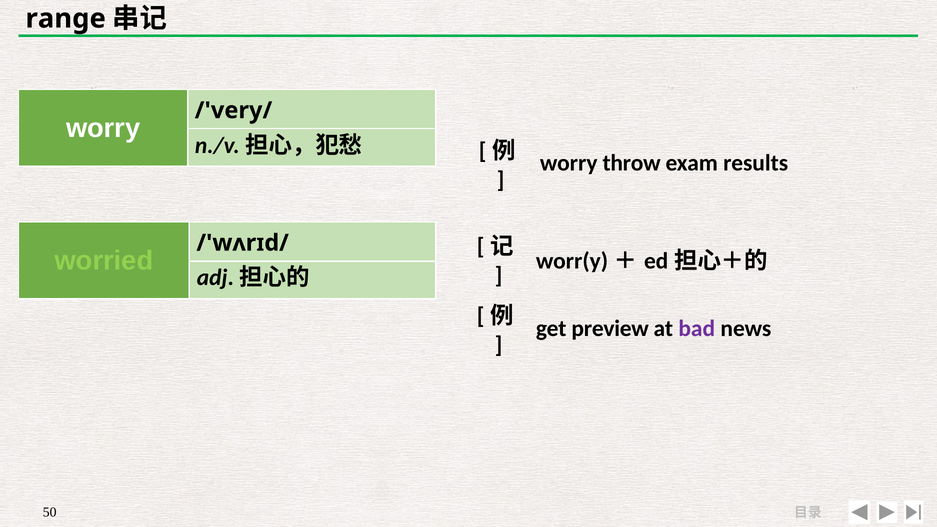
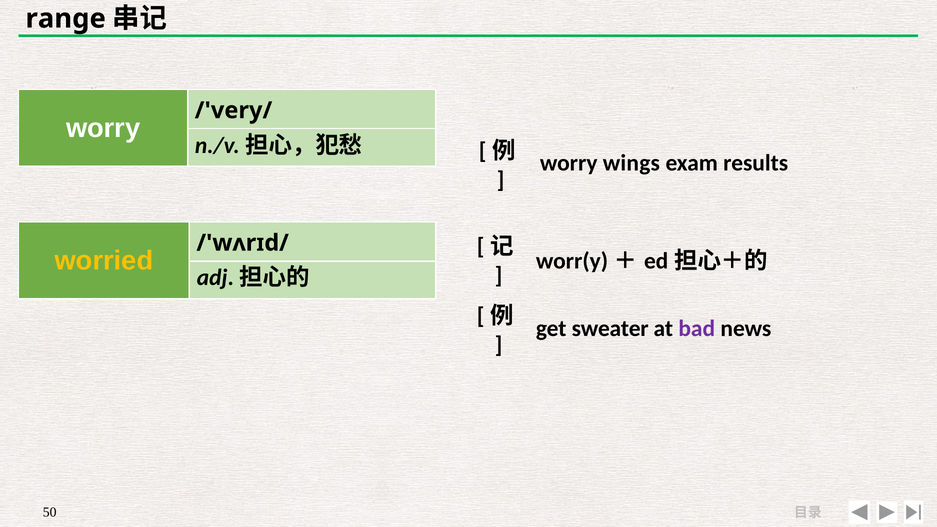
throw: throw -> wings
worried colour: light green -> yellow
preview: preview -> sweater
